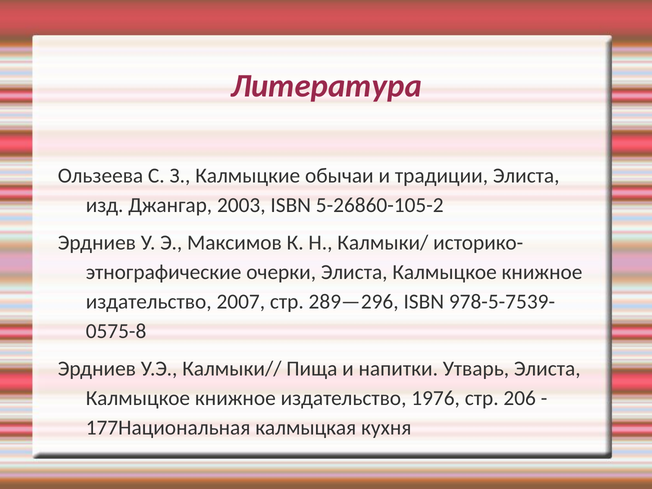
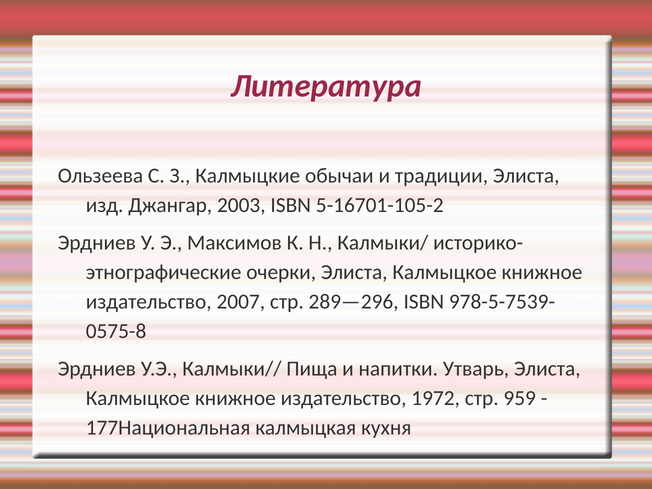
5-26860-105-2: 5-26860-105-2 -> 5-16701-105-2
1976: 1976 -> 1972
206: 206 -> 959
